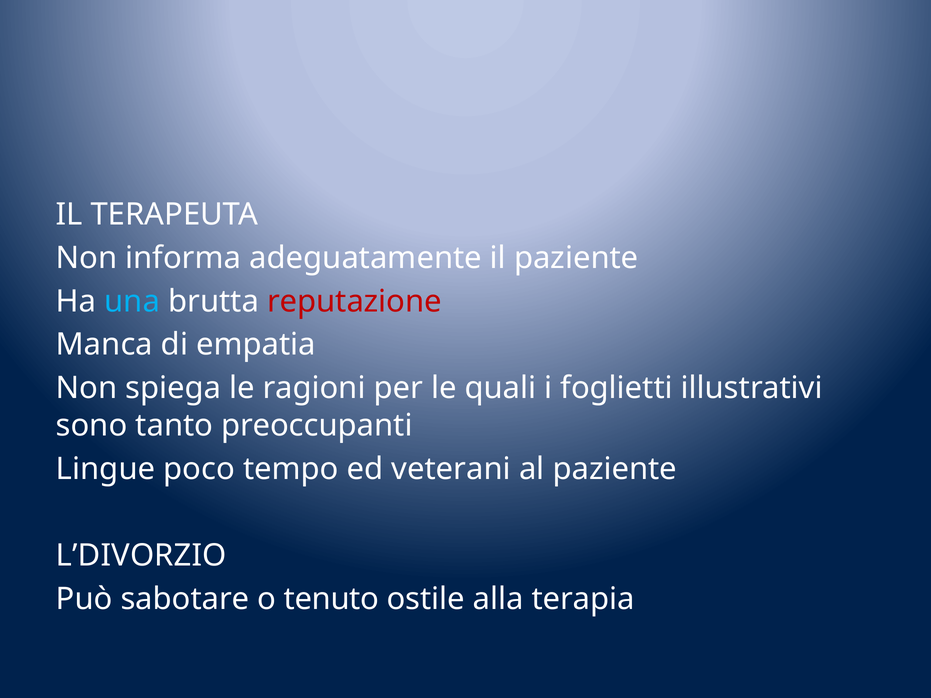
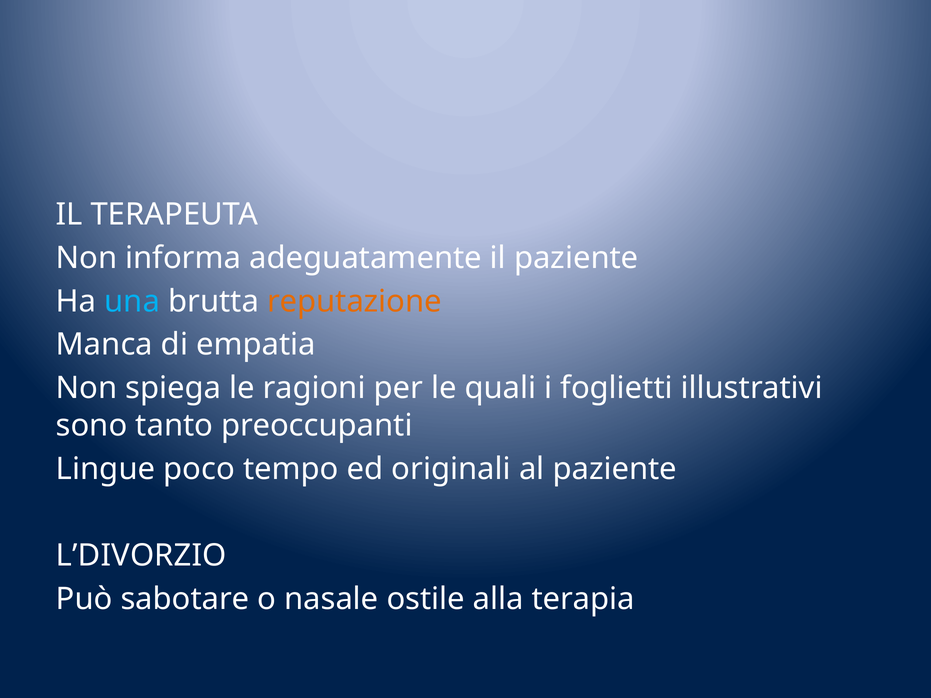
reputazione colour: red -> orange
veterani: veterani -> originali
tenuto: tenuto -> nasale
